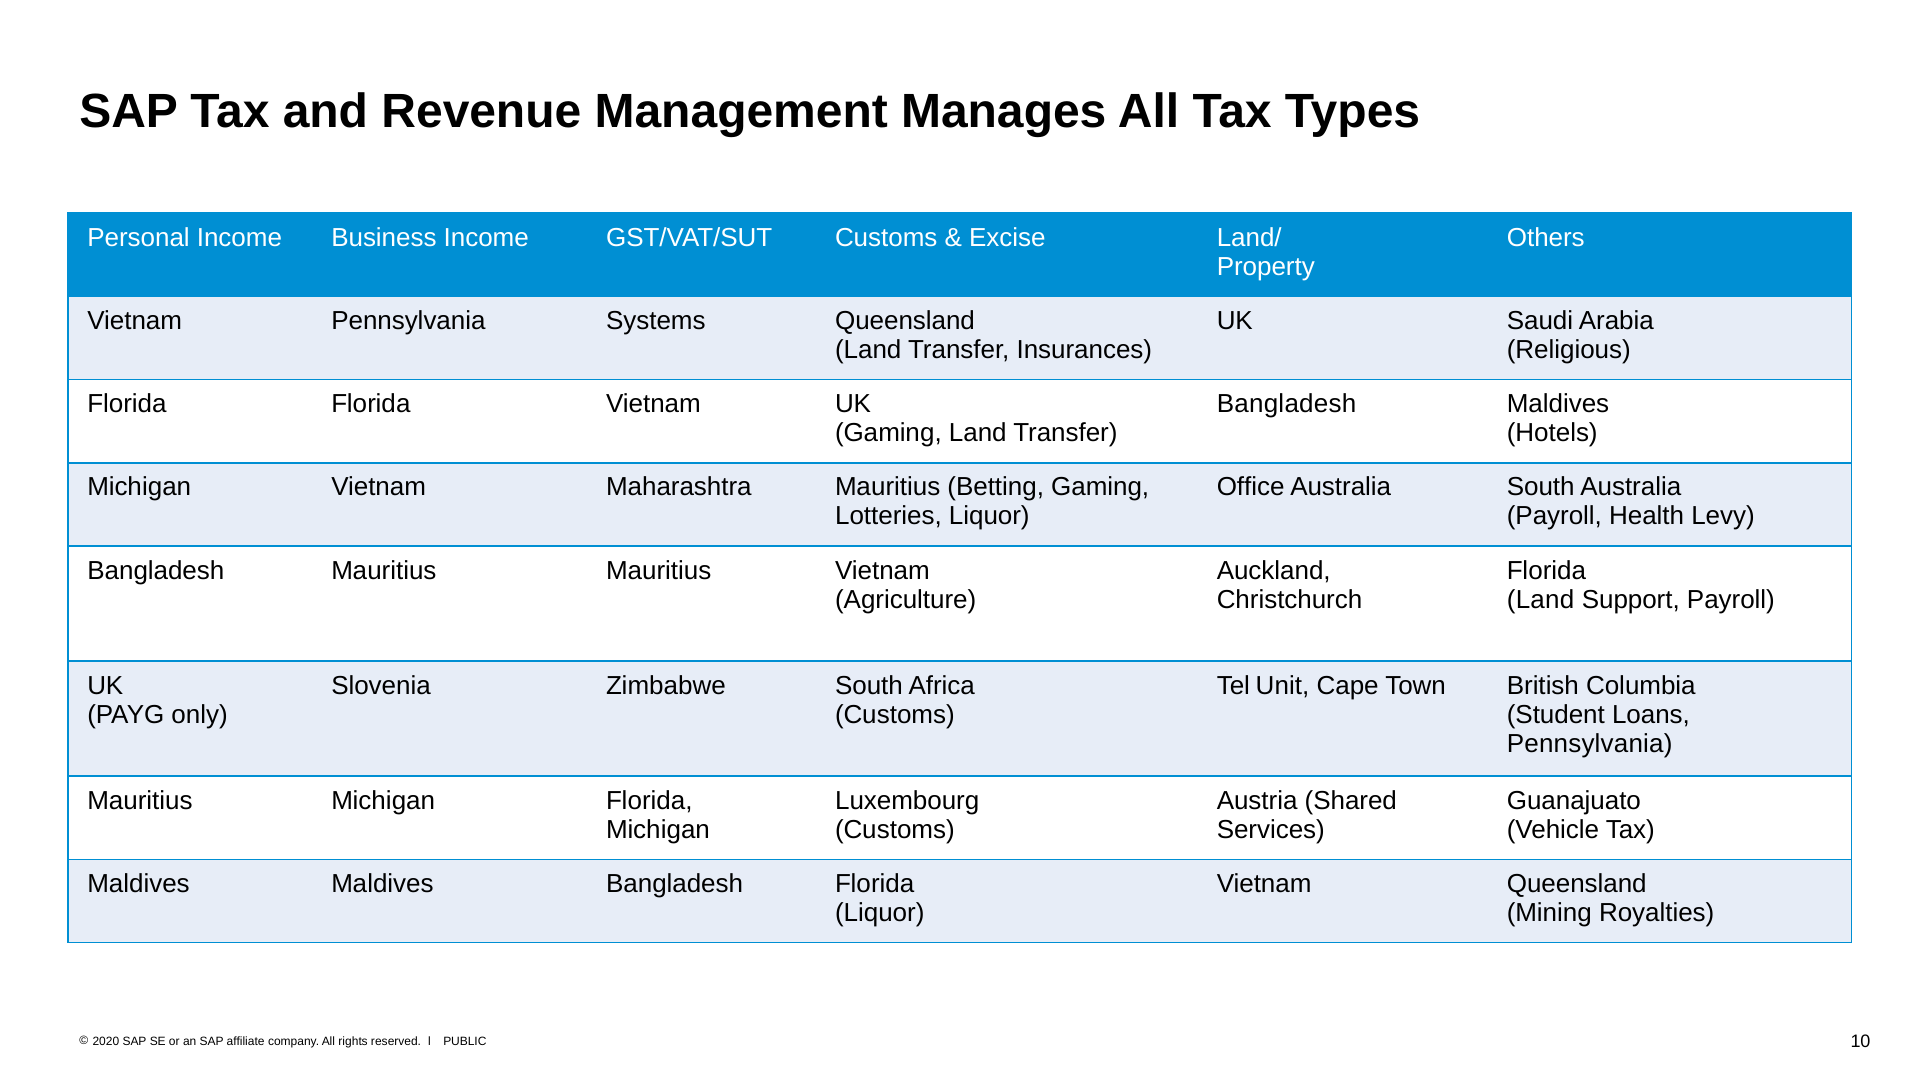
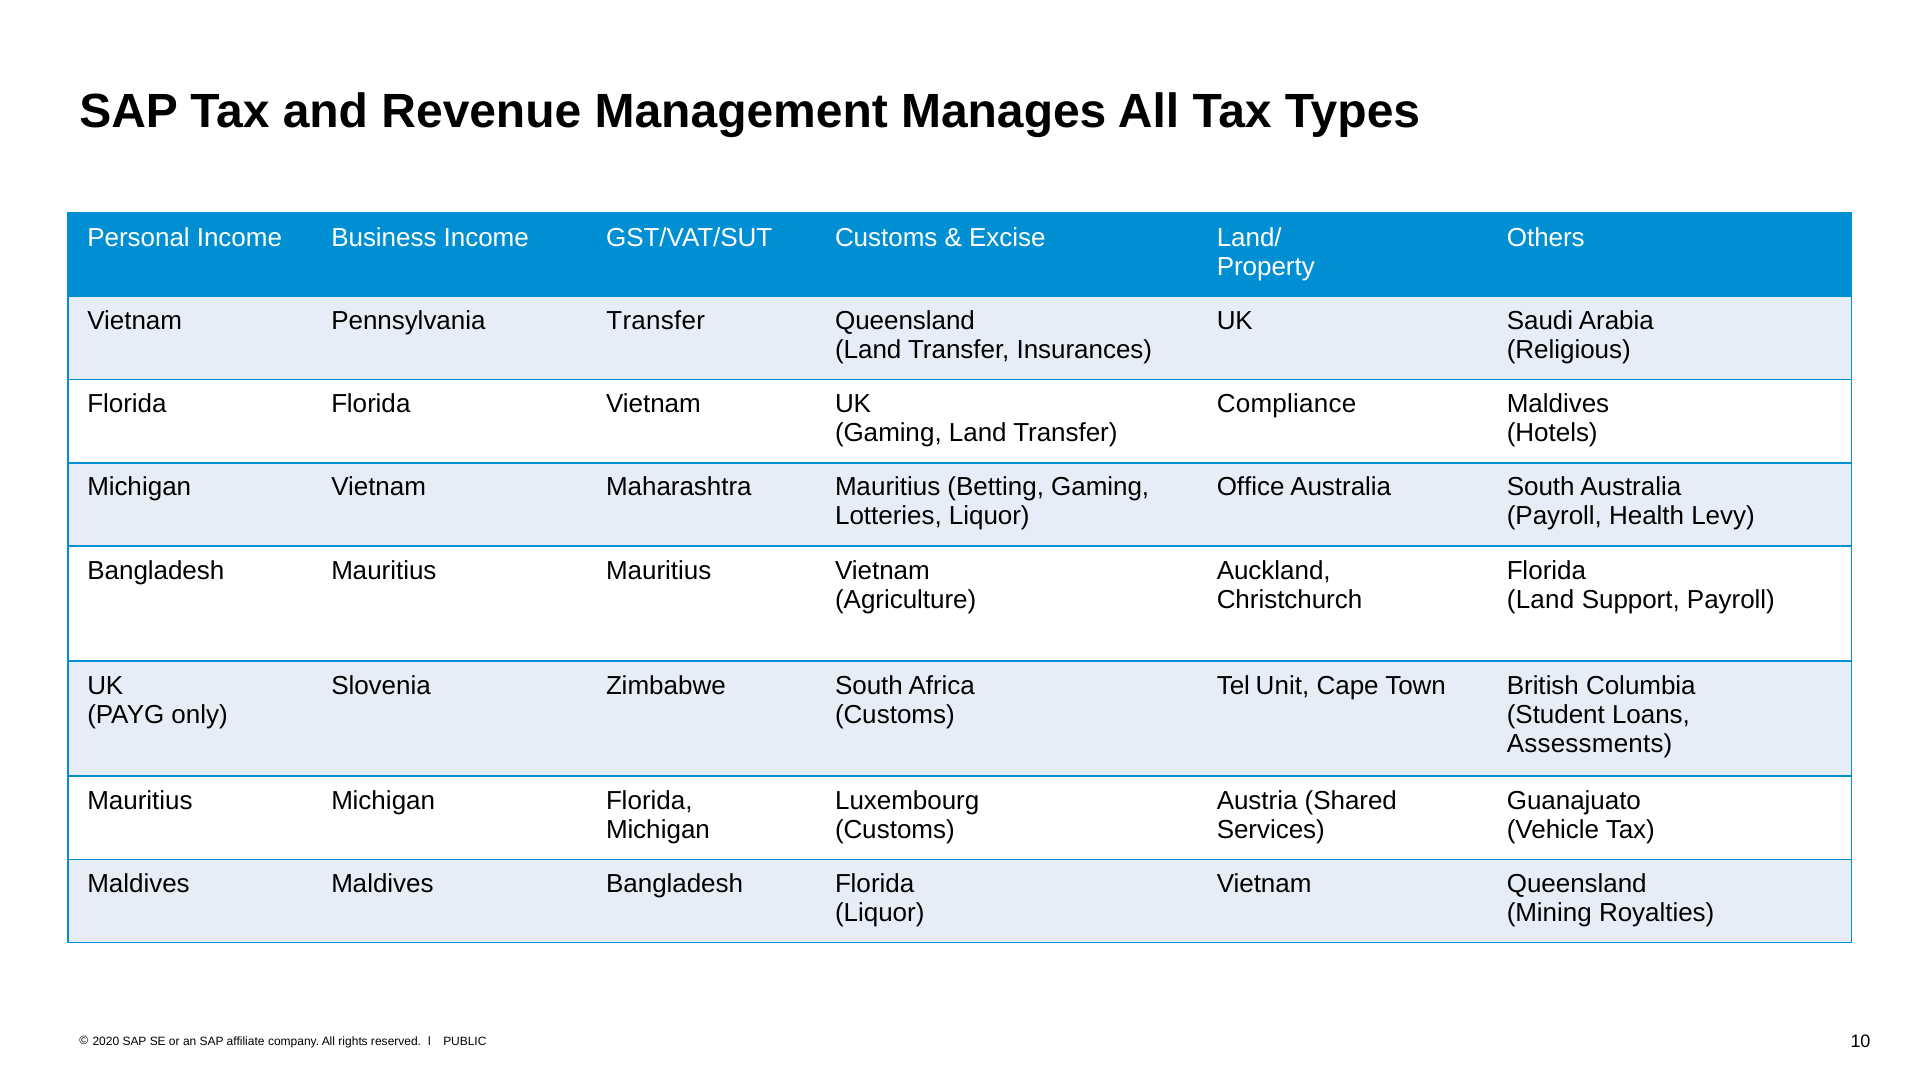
Pennsylvania Systems: Systems -> Transfer
Bangladesh at (1287, 404): Bangladesh -> Compliance
Pennsylvania at (1590, 743): Pennsylvania -> Assessments
